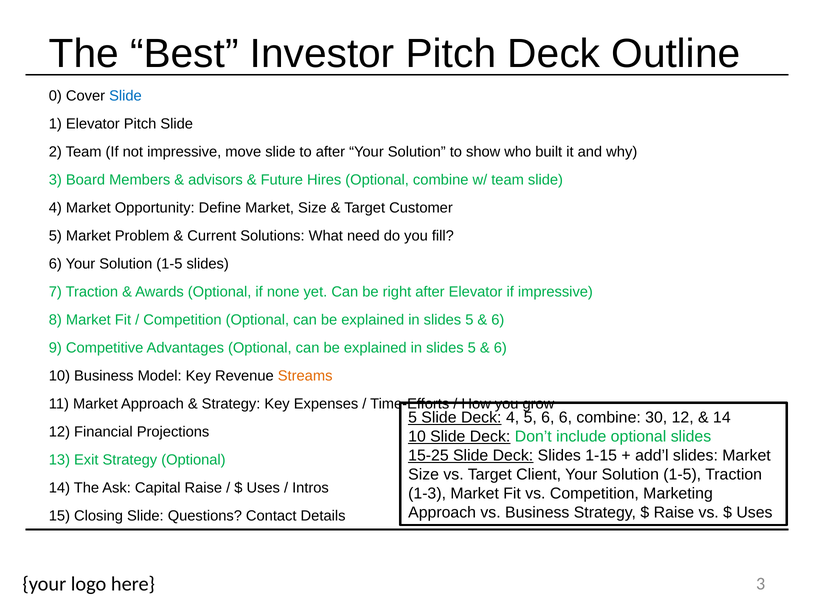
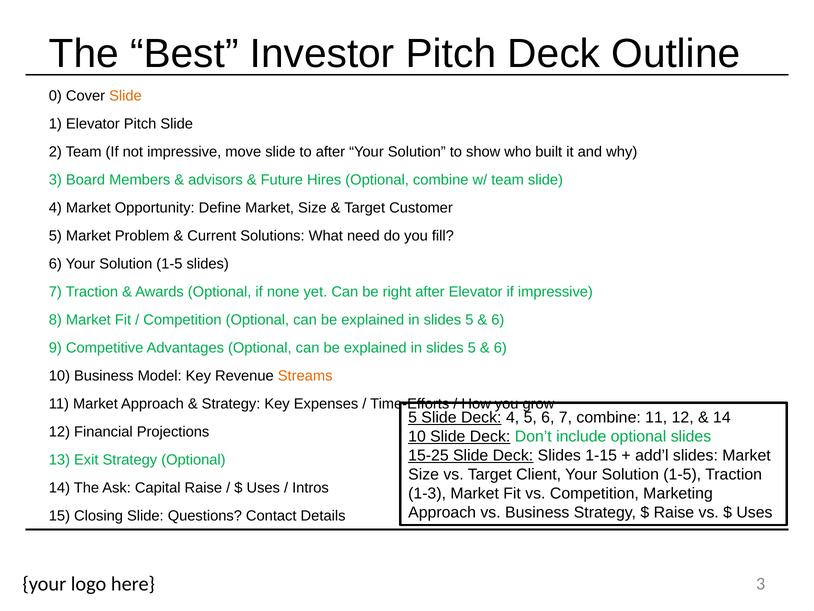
Slide at (125, 96) colour: blue -> orange
6 6: 6 -> 7
combine 30: 30 -> 11
